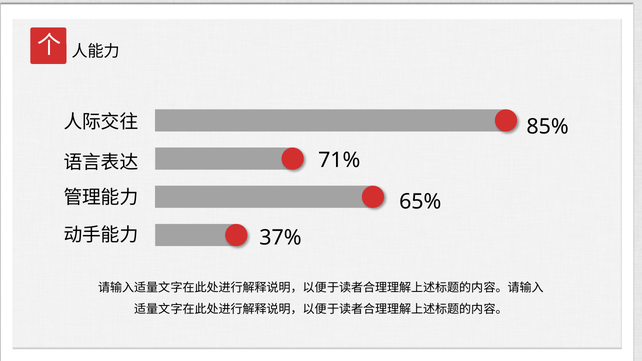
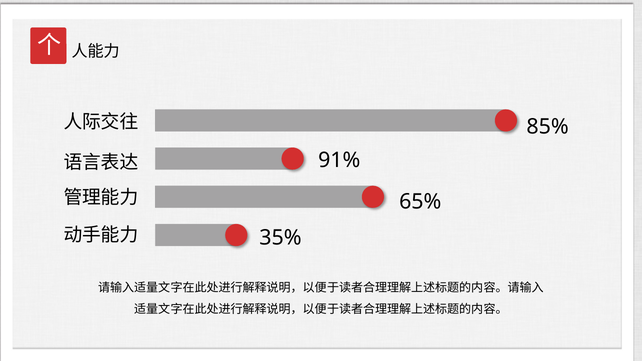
71%: 71% -> 91%
37%: 37% -> 35%
